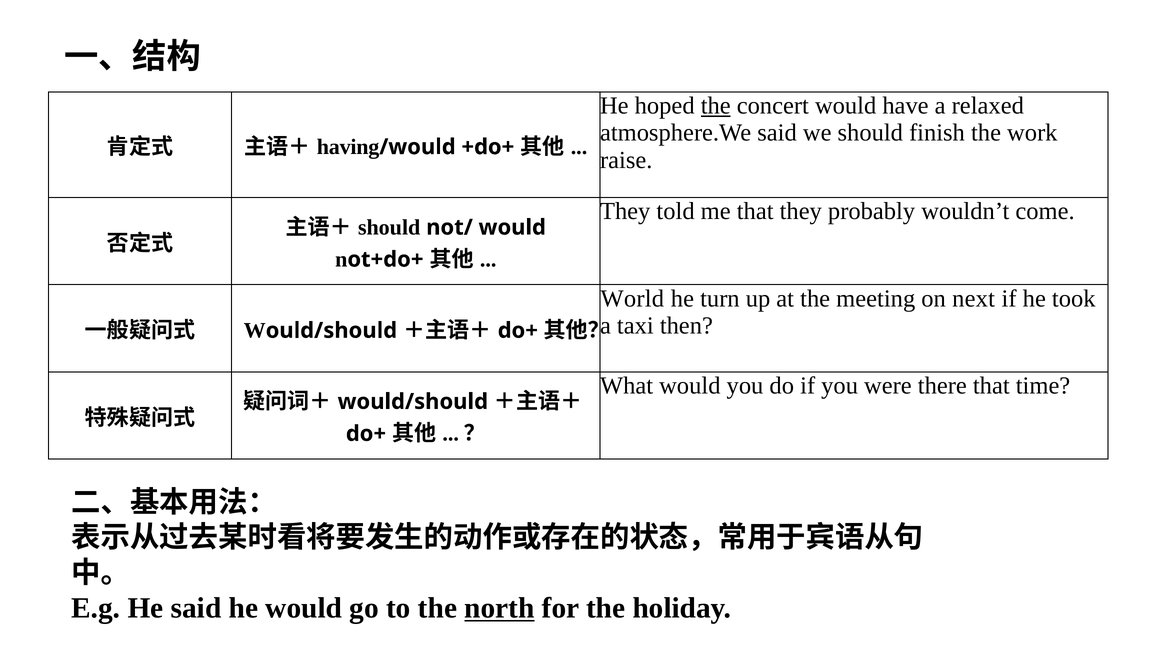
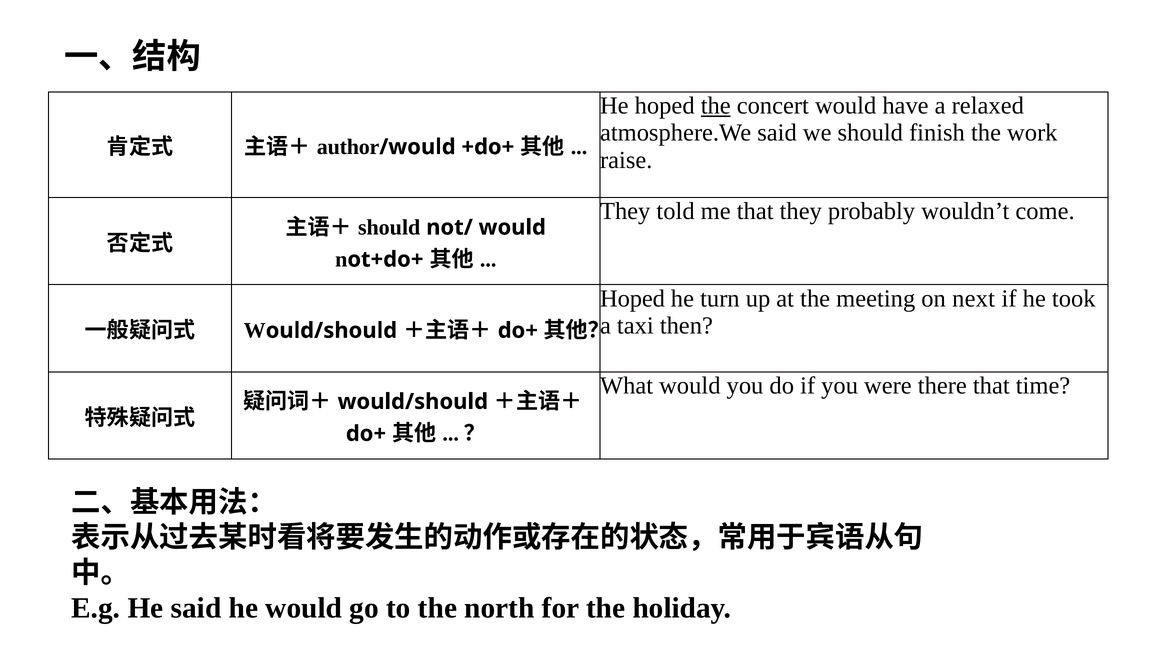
having: having -> author
World at (632, 298): World -> Hoped
north underline: present -> none
